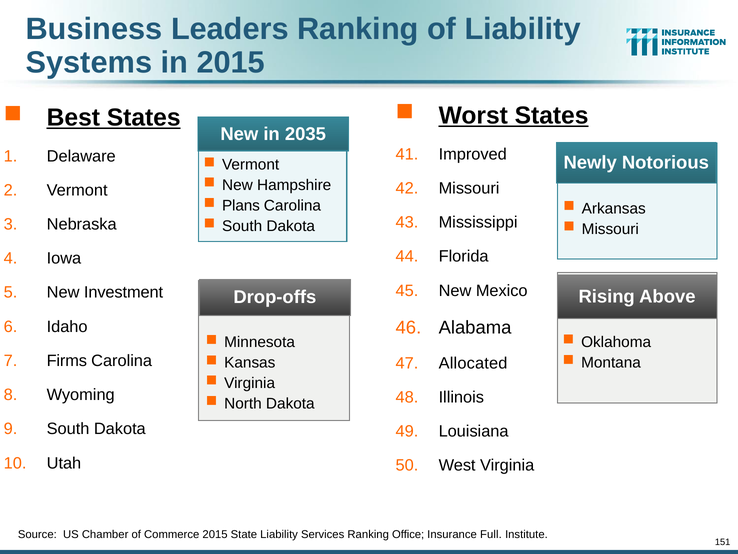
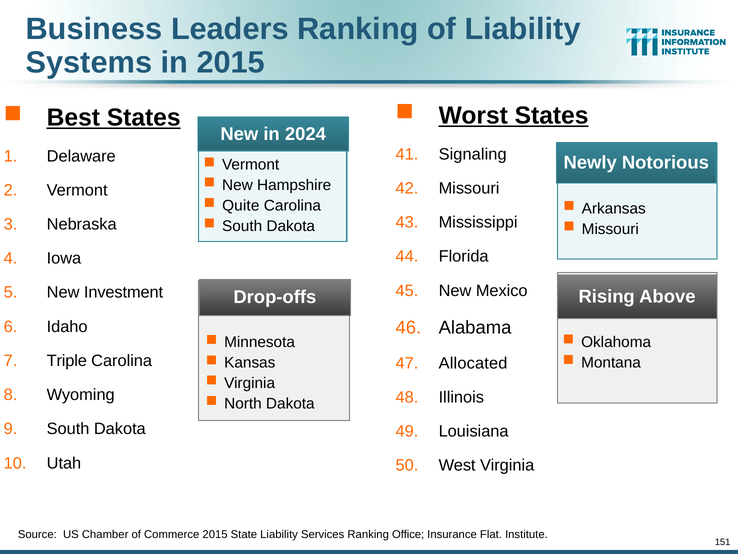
2035: 2035 -> 2024
Improved: Improved -> Signaling
Plans: Plans -> Quite
Firms: Firms -> Triple
Full: Full -> Flat
